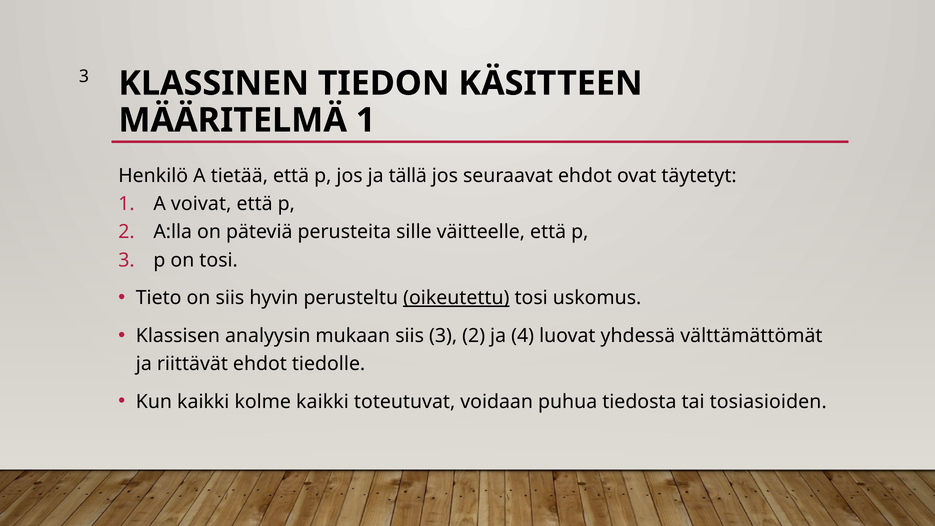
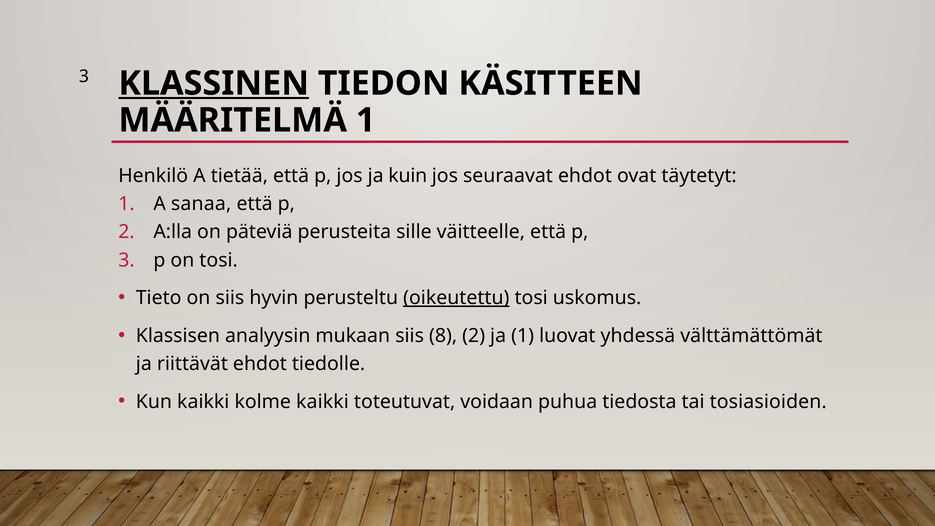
KLASSINEN underline: none -> present
tällä: tällä -> kuin
voivat: voivat -> sanaa
siis 3: 3 -> 8
ja 4: 4 -> 1
